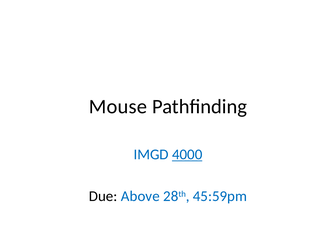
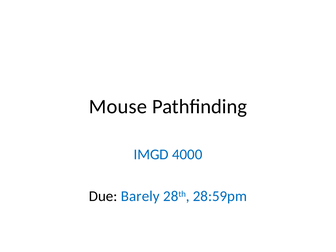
4000 underline: present -> none
Above: Above -> Barely
45:59pm: 45:59pm -> 28:59pm
